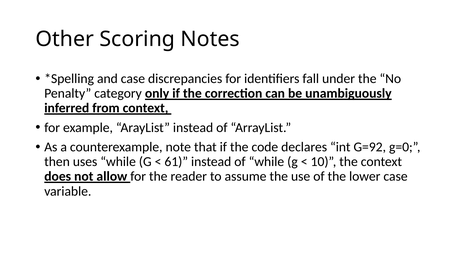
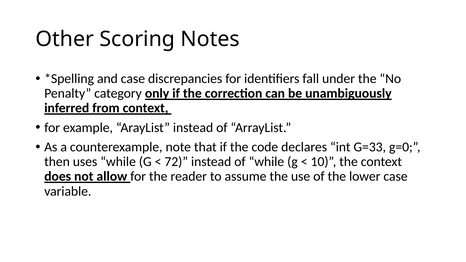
G=92: G=92 -> G=33
61: 61 -> 72
